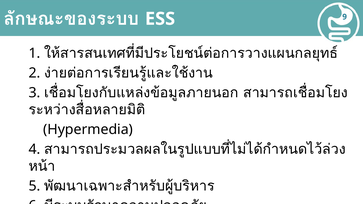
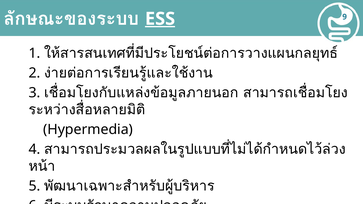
ESS underline: none -> present
